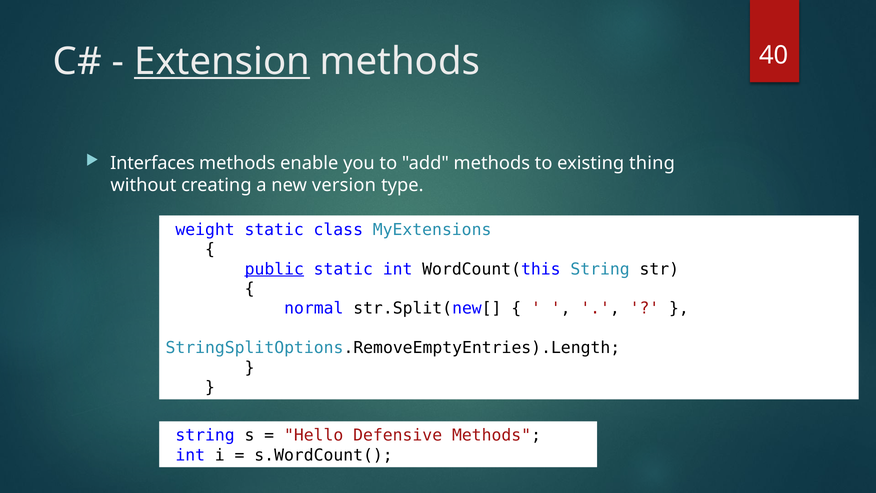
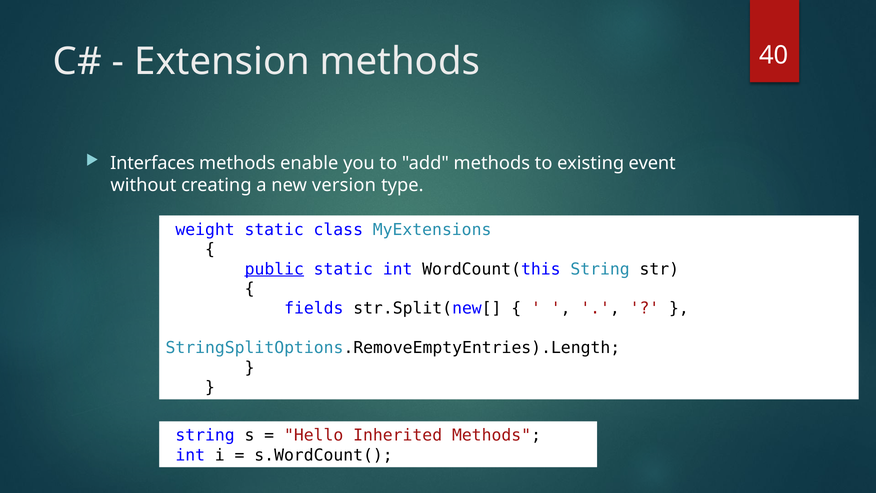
Extension underline: present -> none
thing: thing -> event
normal: normal -> fields
Defensive: Defensive -> Inherited
